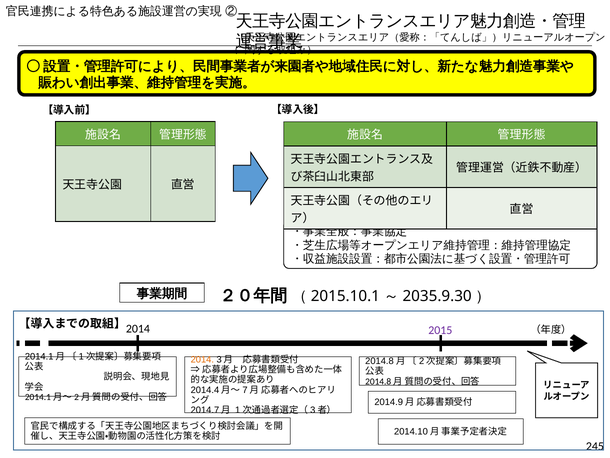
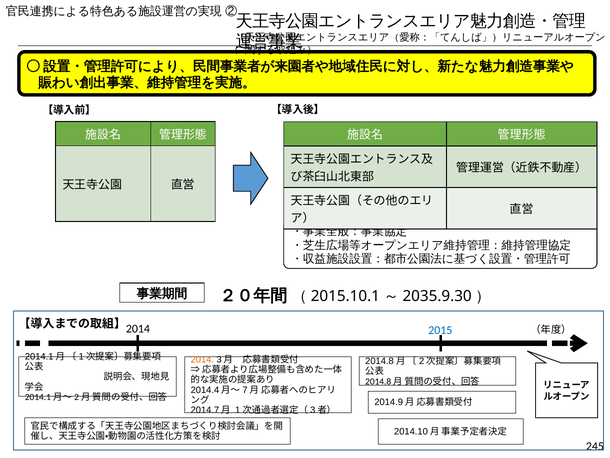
2015 colour: purple -> blue
